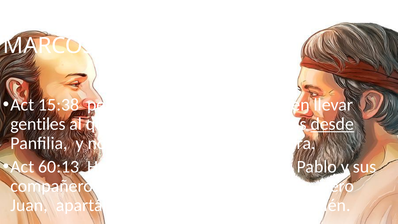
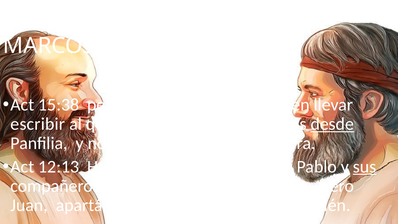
gentiles: gentiles -> escribir
60:13: 60:13 -> 12:13
sus underline: none -> present
